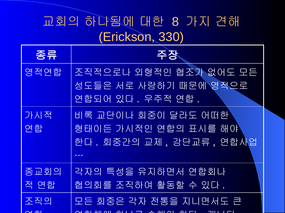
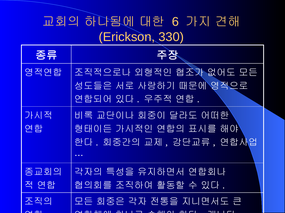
8: 8 -> 6
